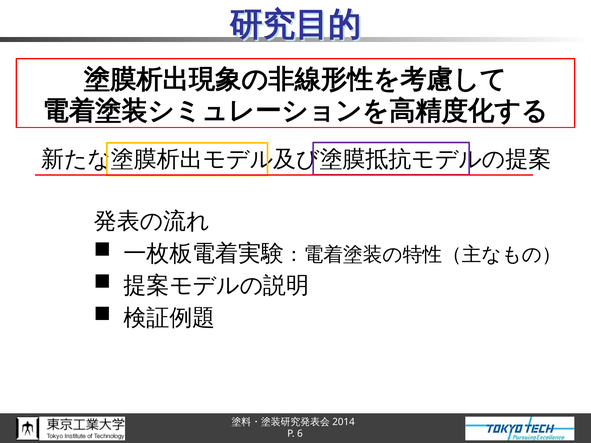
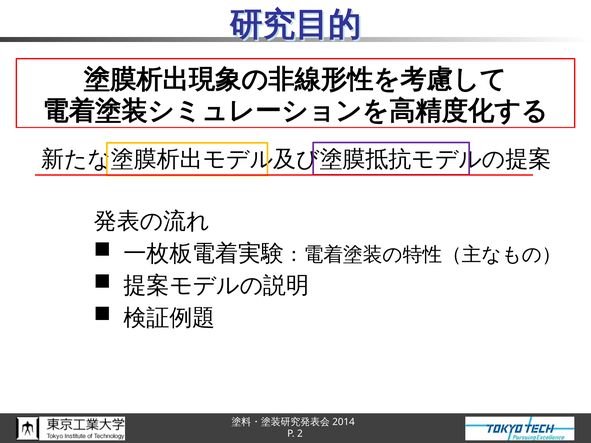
6: 6 -> 2
